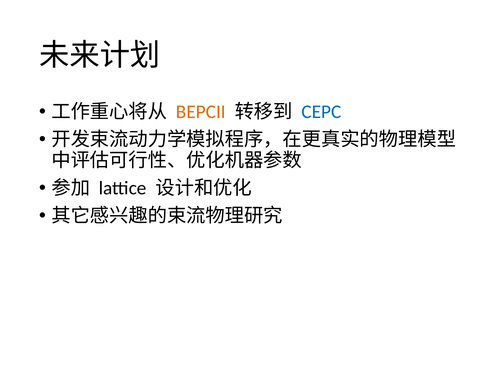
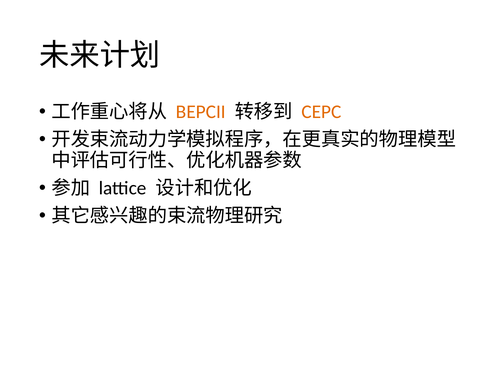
CEPC colour: blue -> orange
